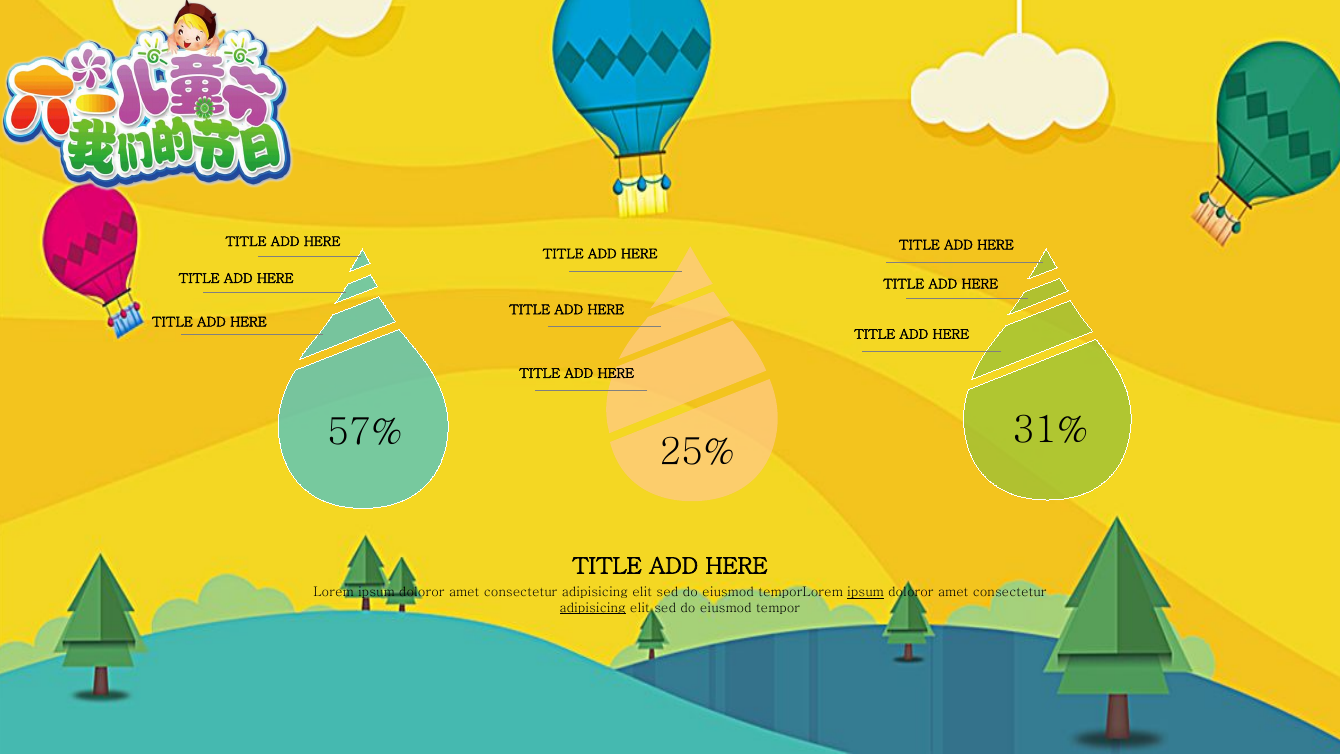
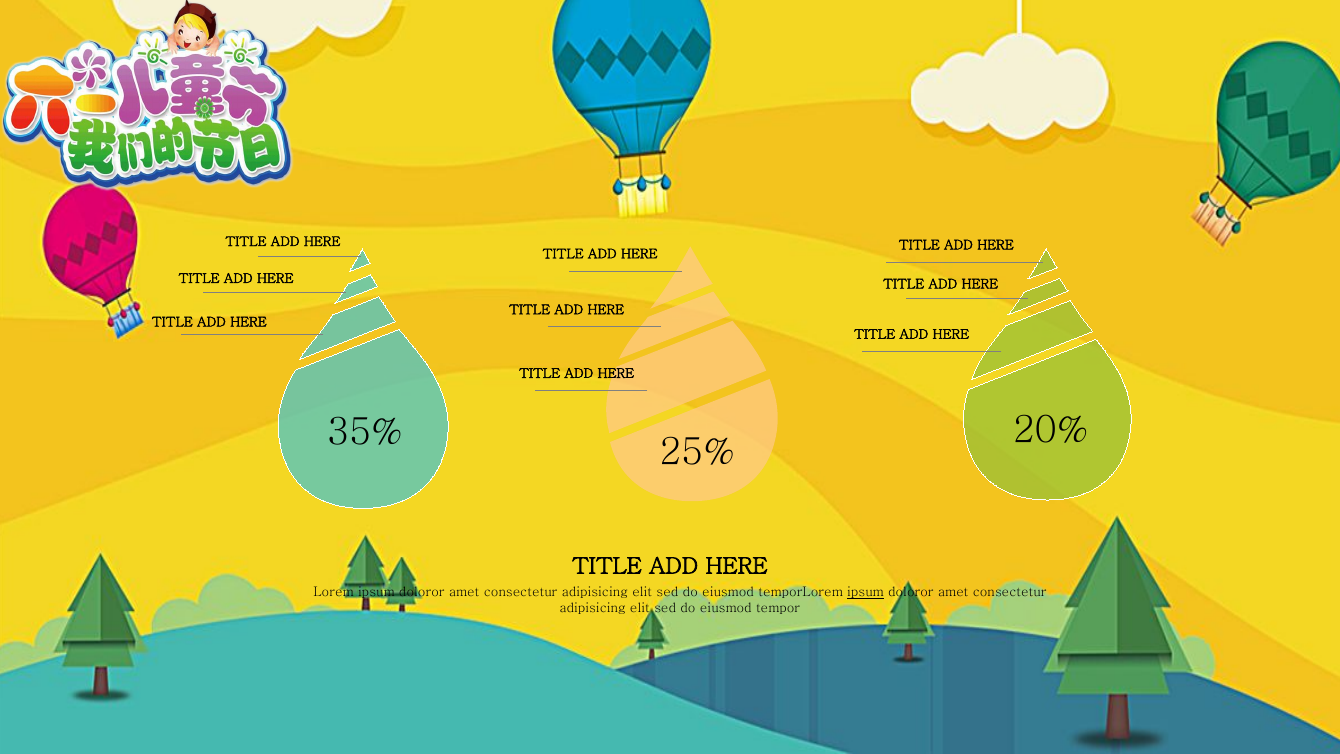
31%: 31% -> 20%
57%: 57% -> 35%
adipisicing at (593, 608) underline: present -> none
